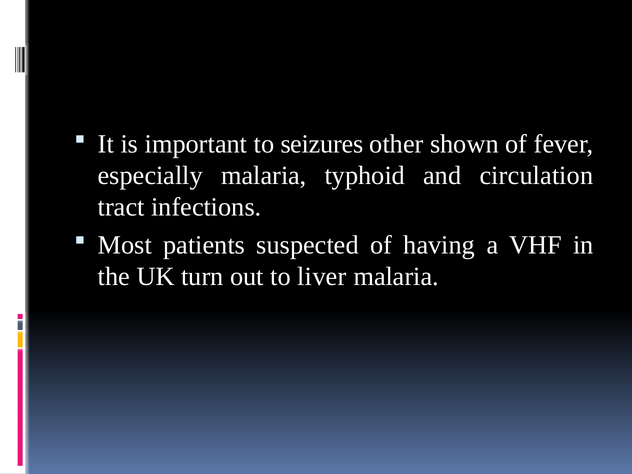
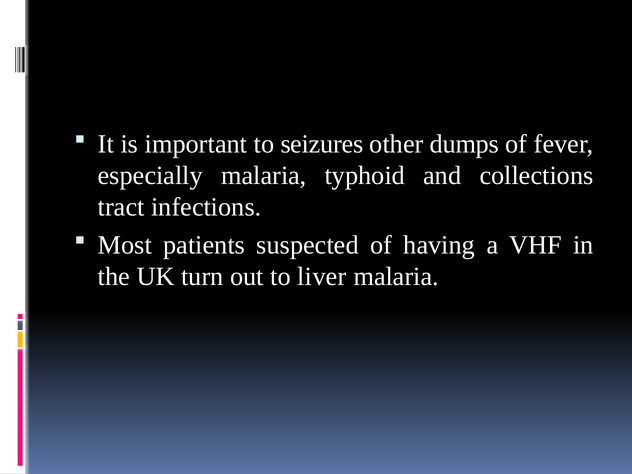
shown: shown -> dumps
circulation: circulation -> collections
